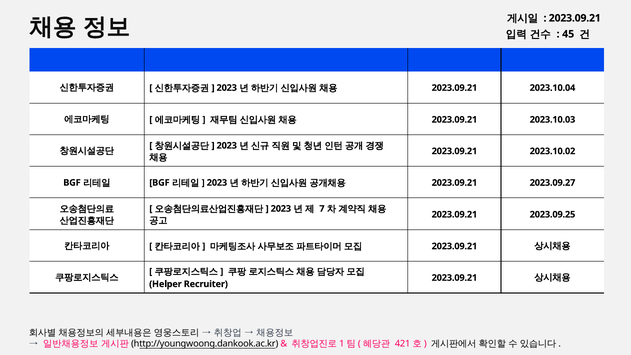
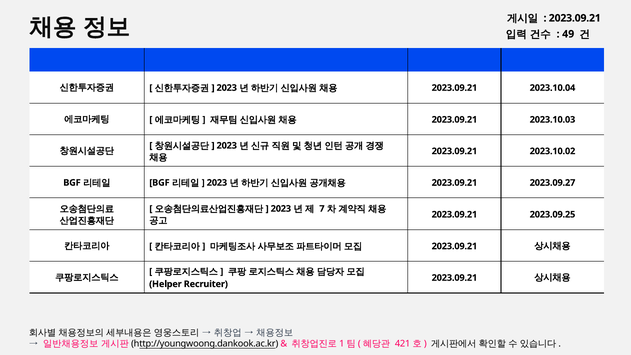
45: 45 -> 49
